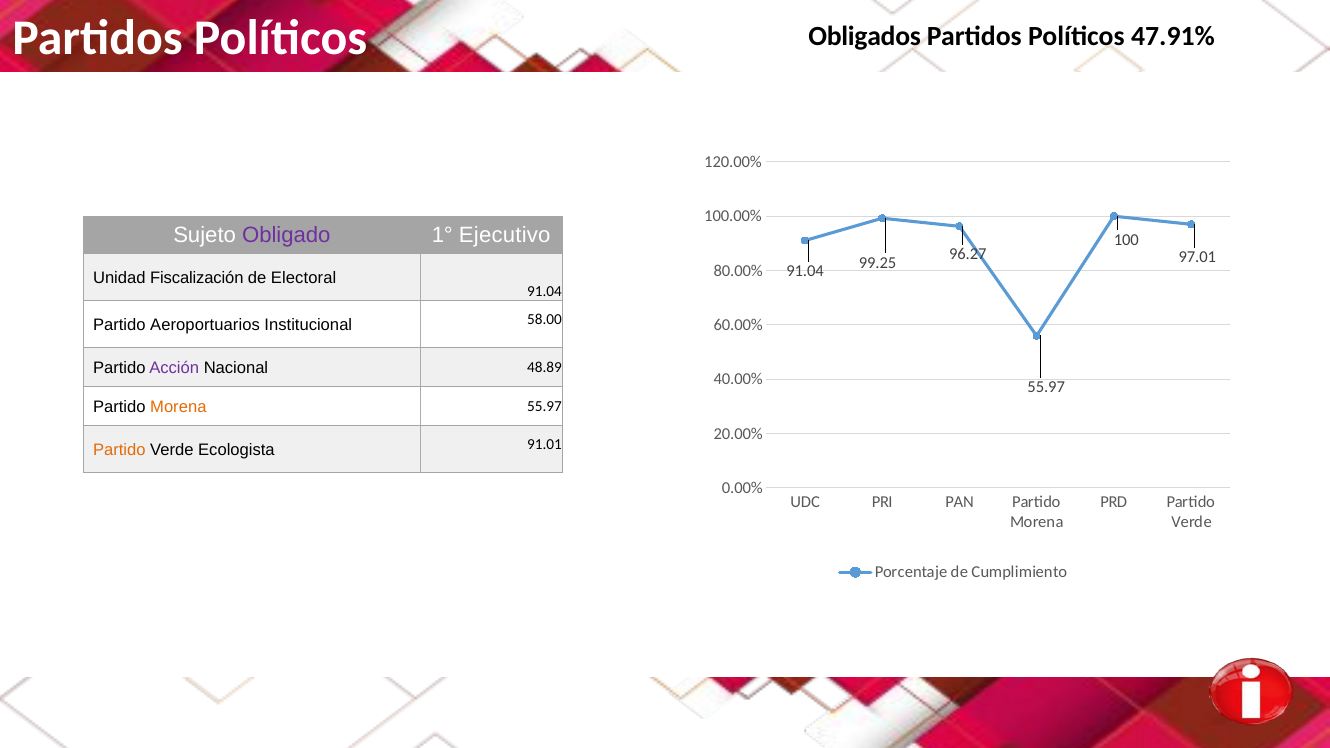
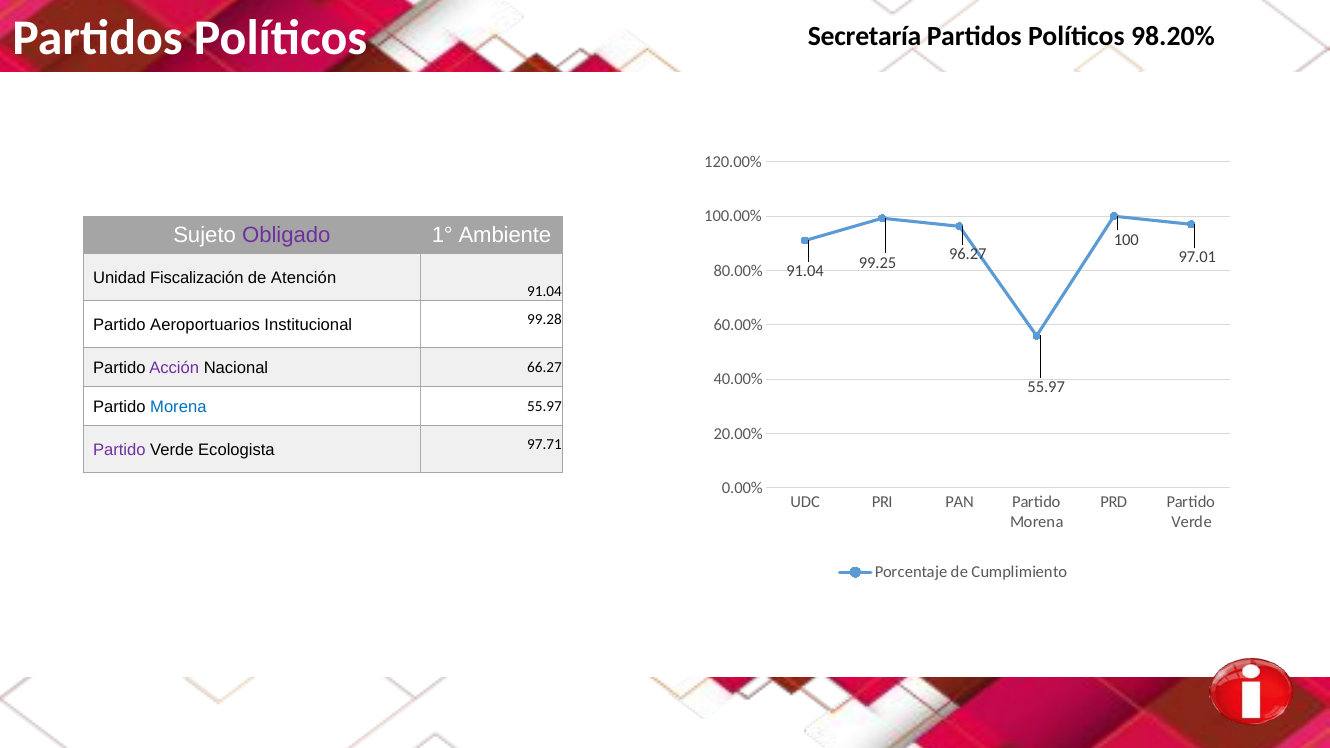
Obligados: Obligados -> Secretaría
47.91%: 47.91% -> 98.20%
Ejecutivo: Ejecutivo -> Ambiente
Electoral: Electoral -> Atención
58.00: 58.00 -> 99.28
48.89: 48.89 -> 66.27
Morena at (178, 407) colour: orange -> blue
Partido at (119, 450) colour: orange -> purple
91.01: 91.01 -> 97.71
